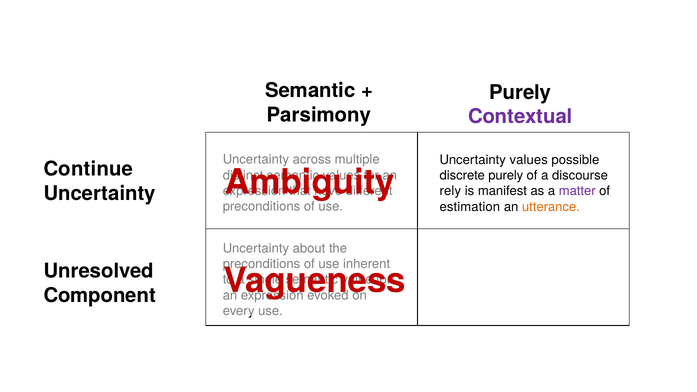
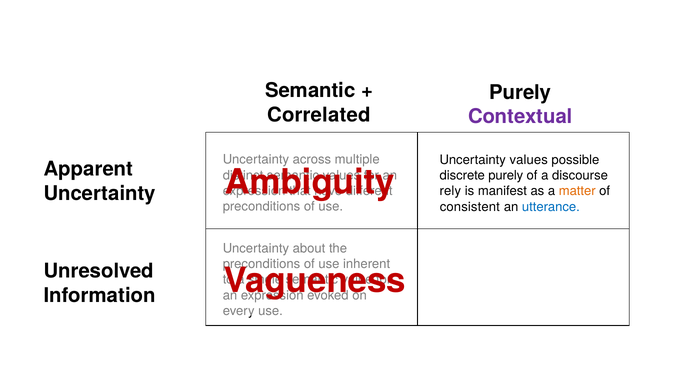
Parsimony: Parsimony -> Correlated
Continue: Continue -> Apparent
matter colour: purple -> orange
estimation: estimation -> consistent
utterance colour: orange -> blue
Component: Component -> Information
